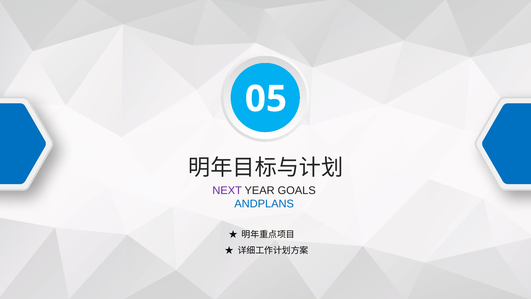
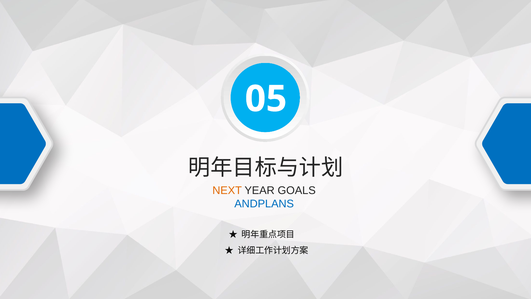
NEXT colour: purple -> orange
